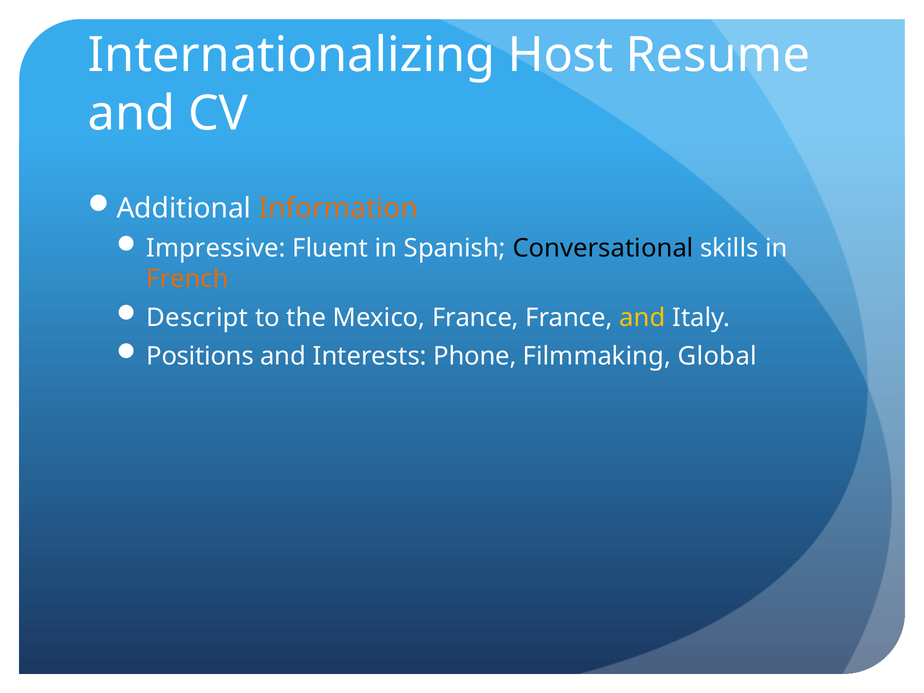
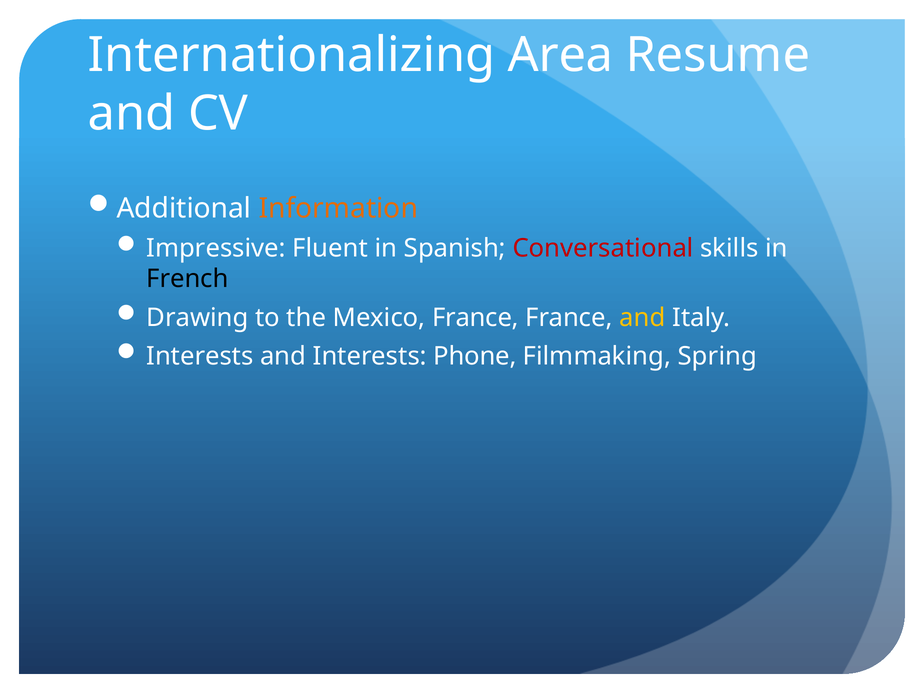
Host: Host -> Area
Conversational colour: black -> red
French colour: orange -> black
Descript: Descript -> Drawing
Positions at (200, 356): Positions -> Interests
Global: Global -> Spring
